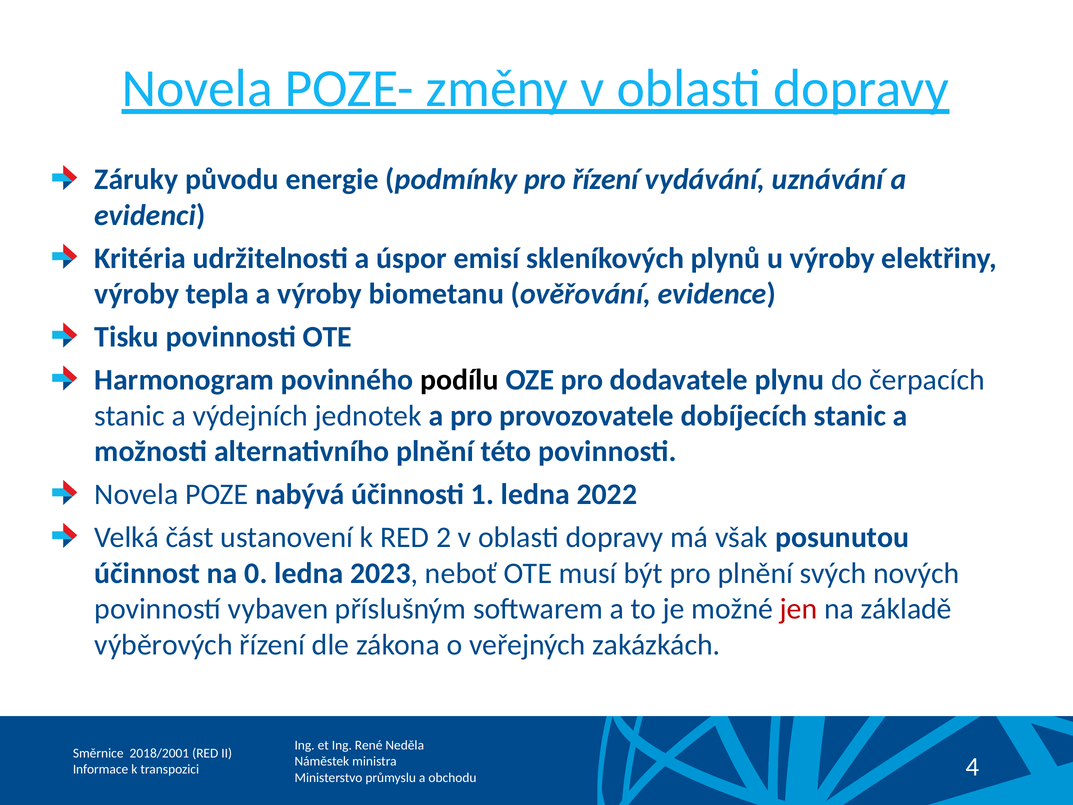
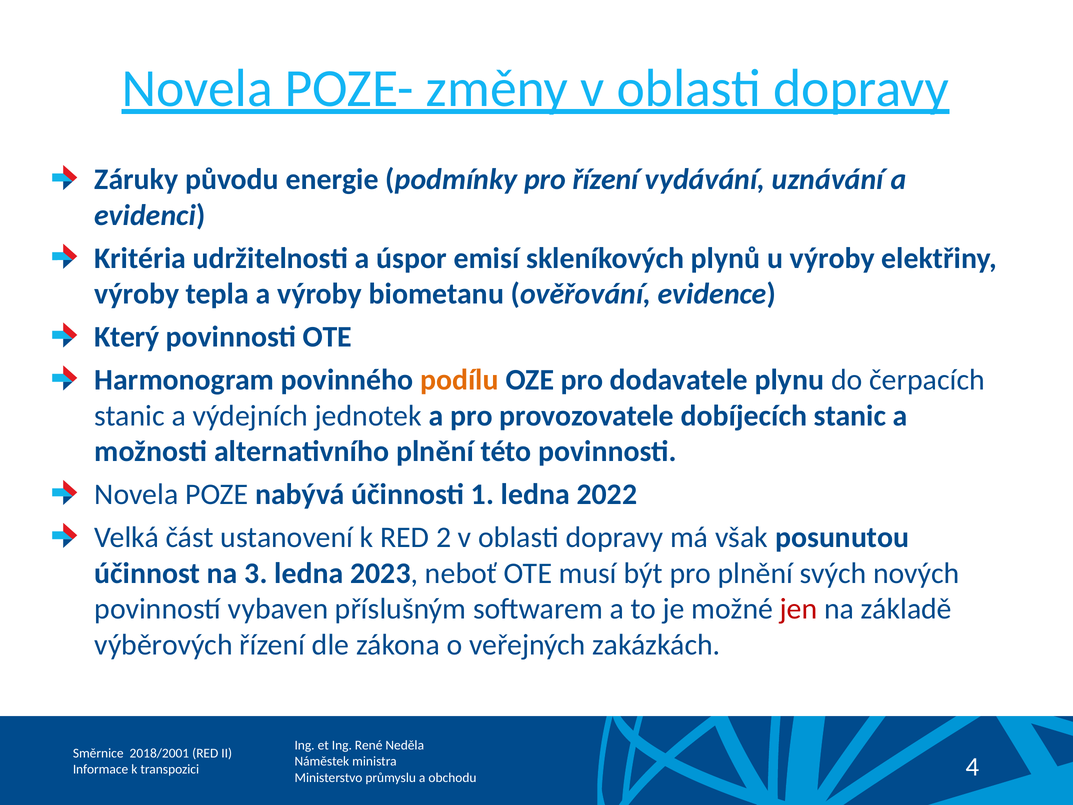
Tisku: Tisku -> Který
podílu colour: black -> orange
0: 0 -> 3
